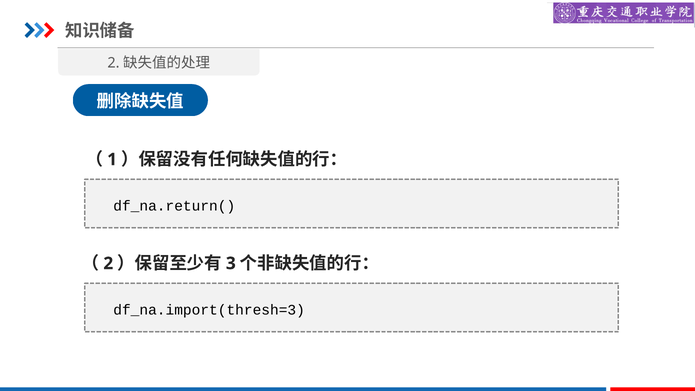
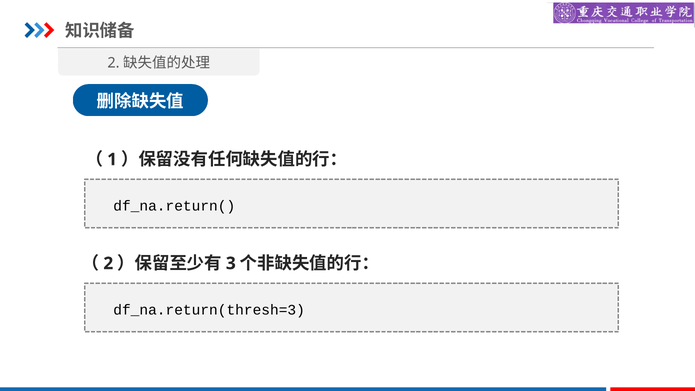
df_na.import(thresh=3: df_na.import(thresh=3 -> df_na.return(thresh=3
